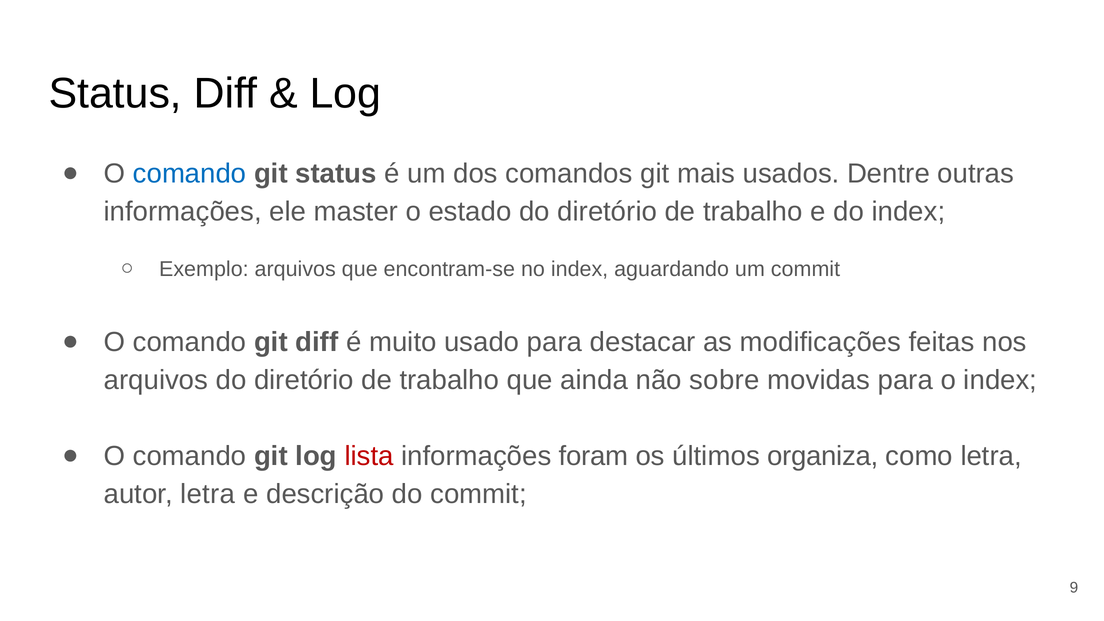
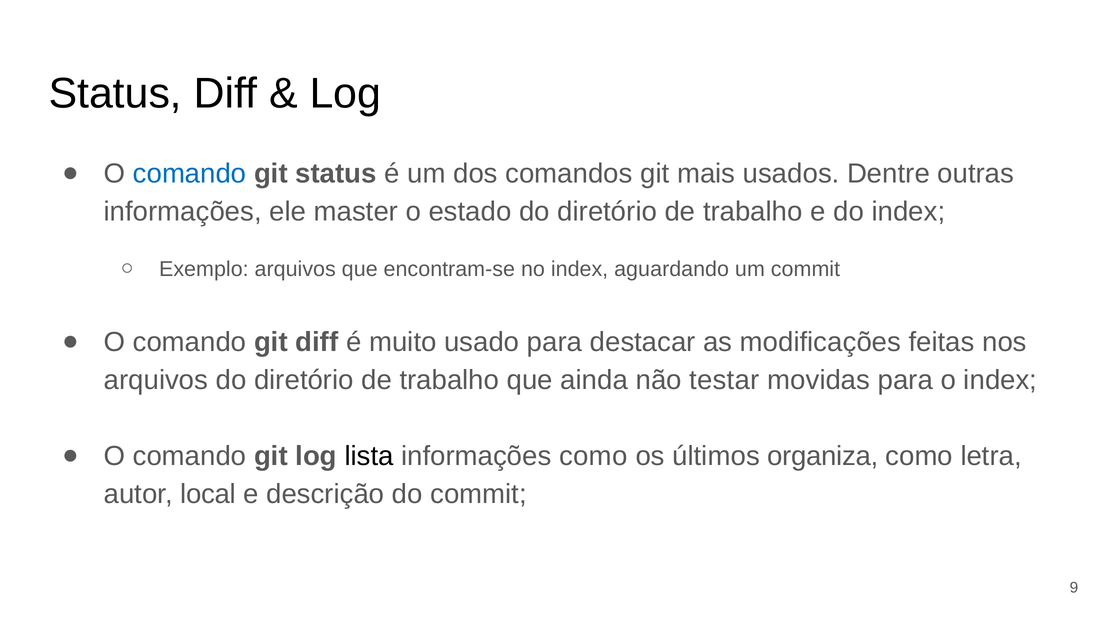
sobre: sobre -> testar
lista colour: red -> black
informações foram: foram -> como
autor letra: letra -> local
